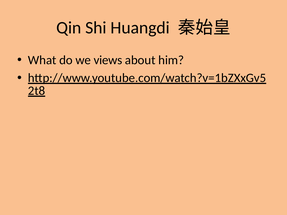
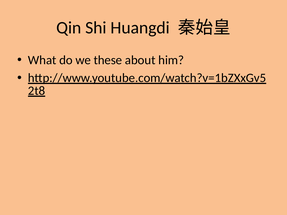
views: views -> these
